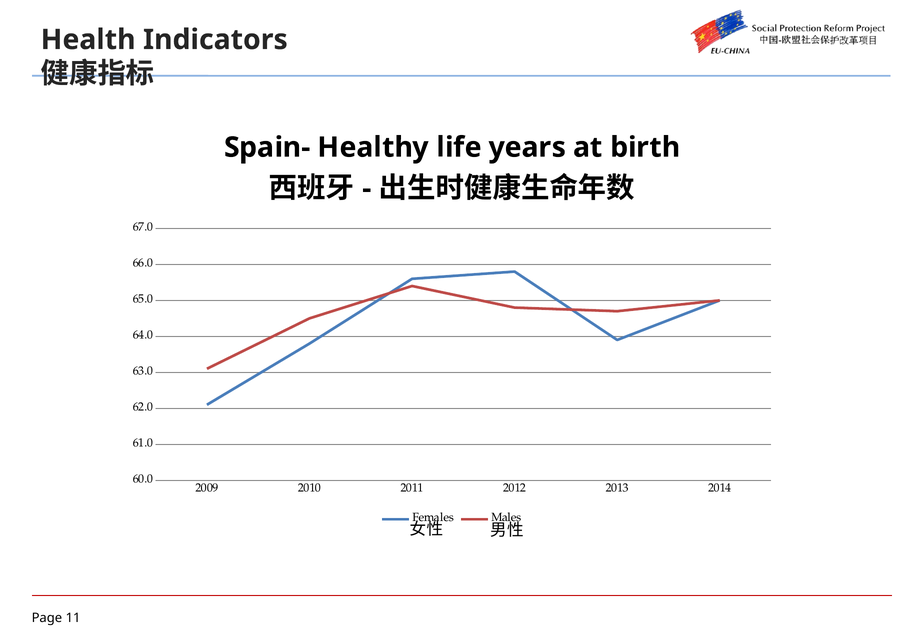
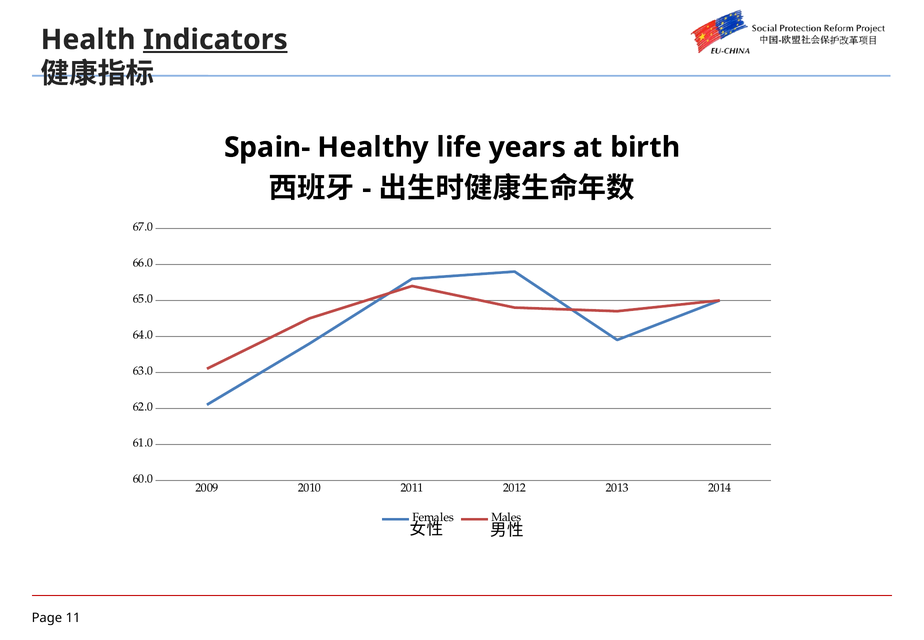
Indicators underline: none -> present
